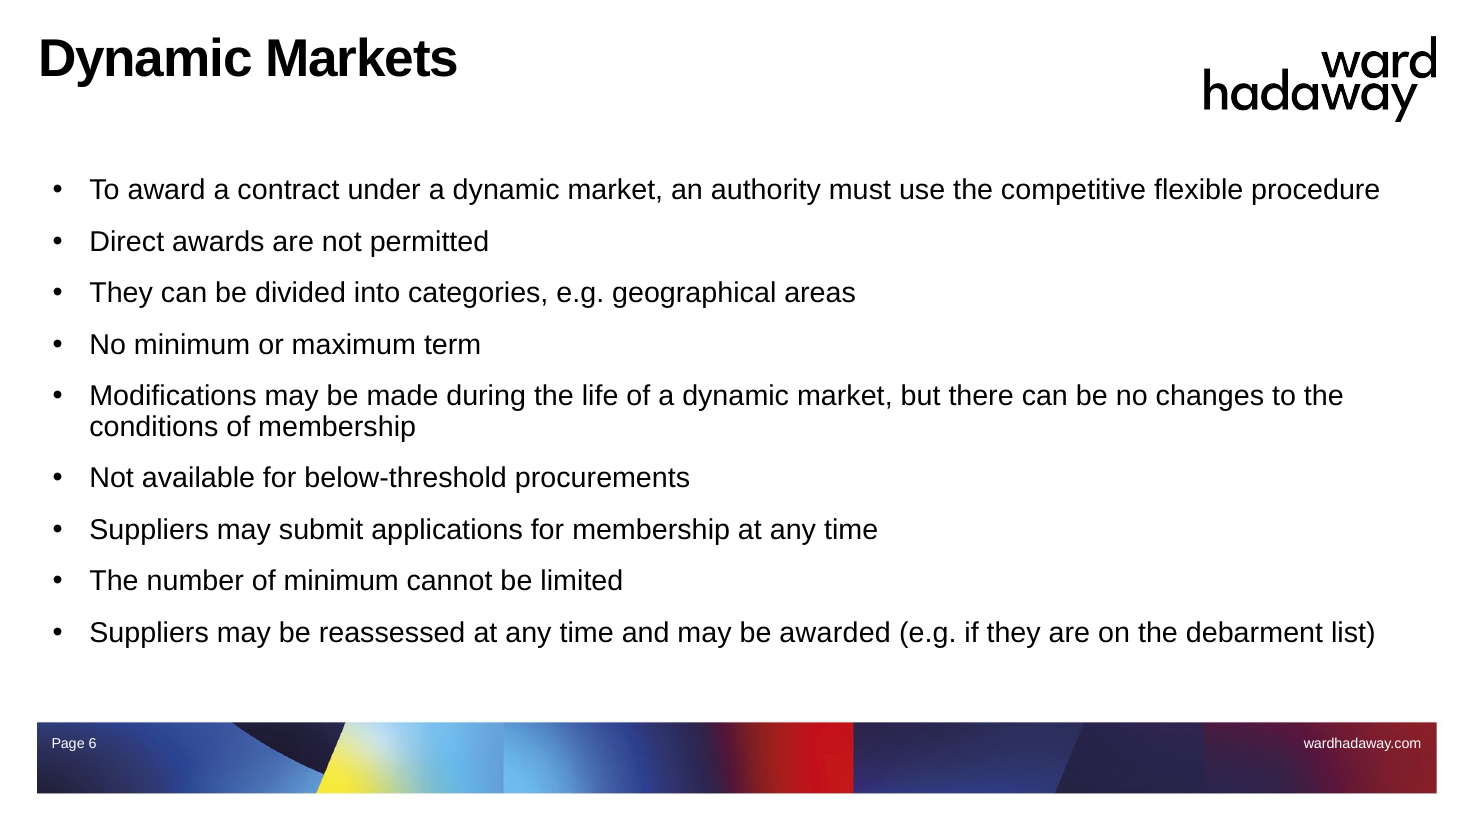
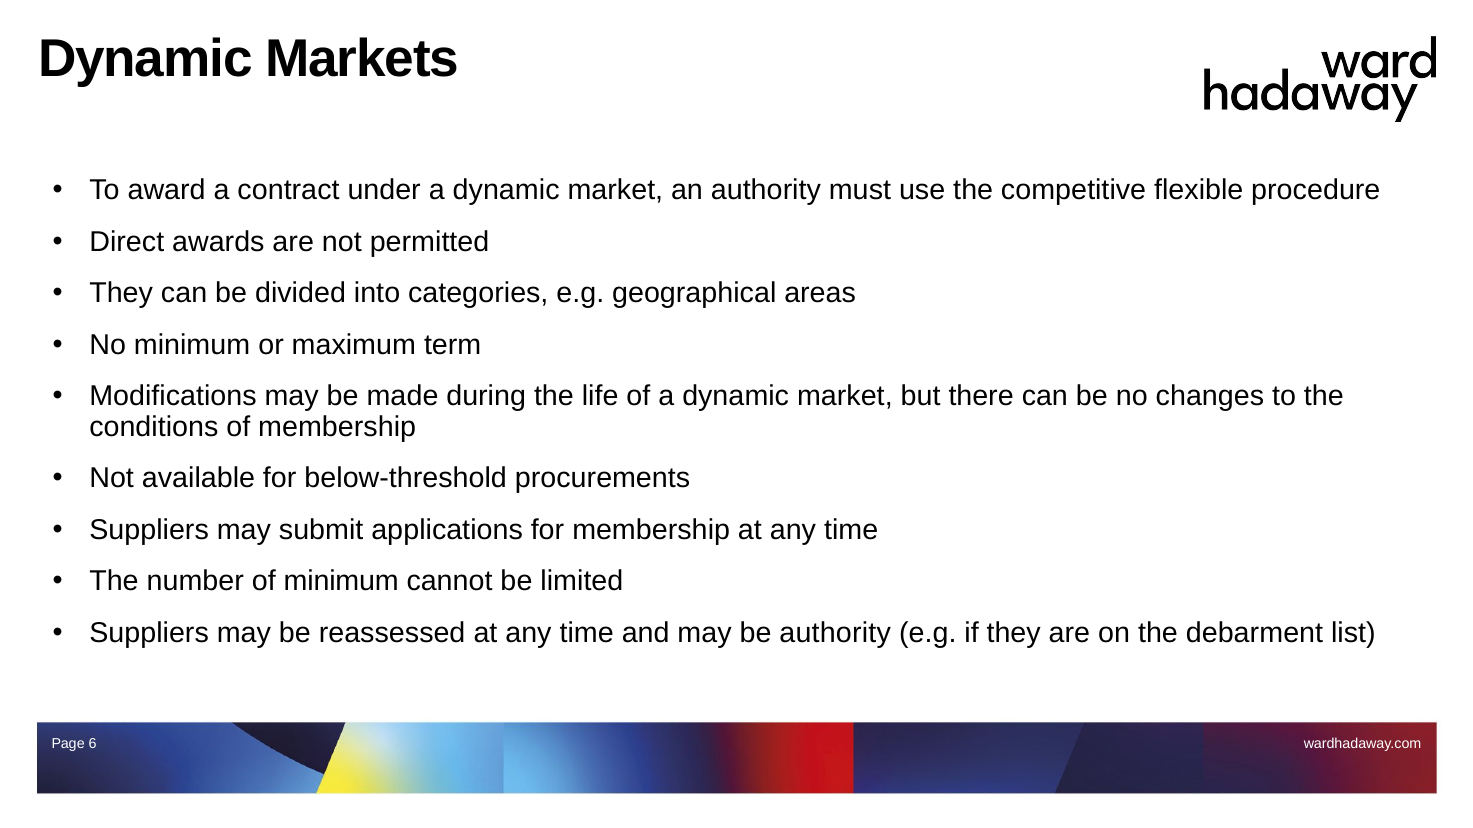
be awarded: awarded -> authority
